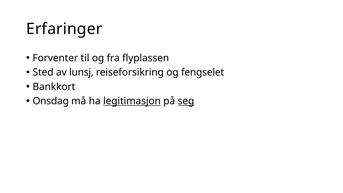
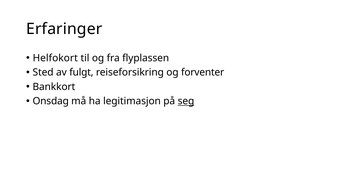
Forventer: Forventer -> Helfokort
lunsj: lunsj -> fulgt
fengselet: fengselet -> forventer
legitimasjon underline: present -> none
